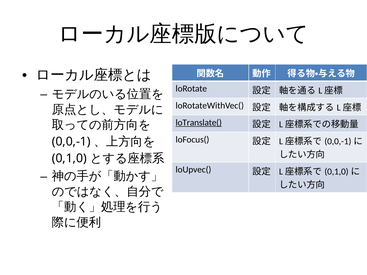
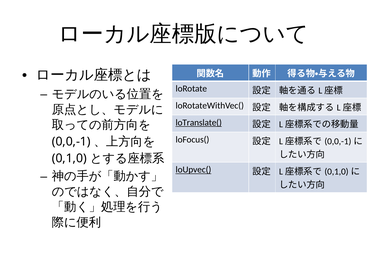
loUpvec( underline: none -> present
